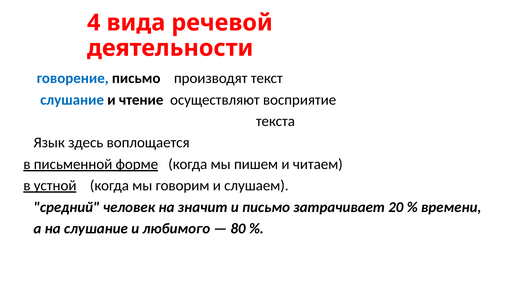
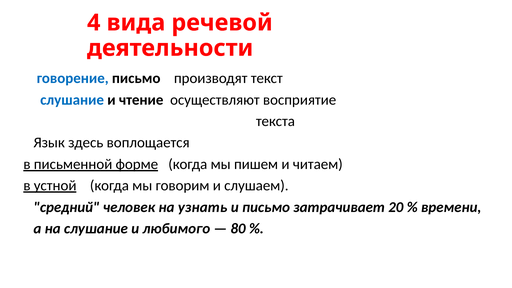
значит: значит -> узнать
